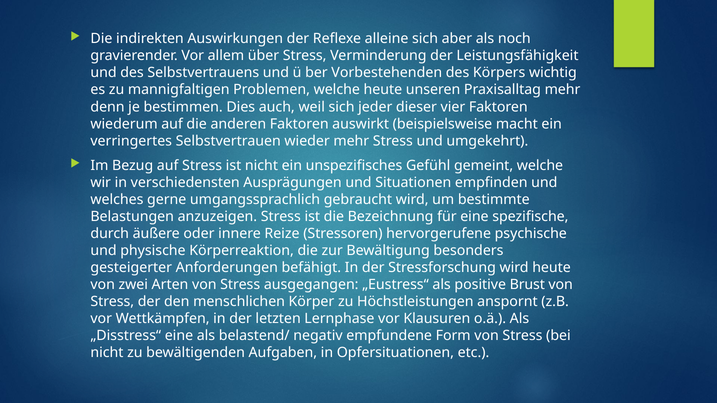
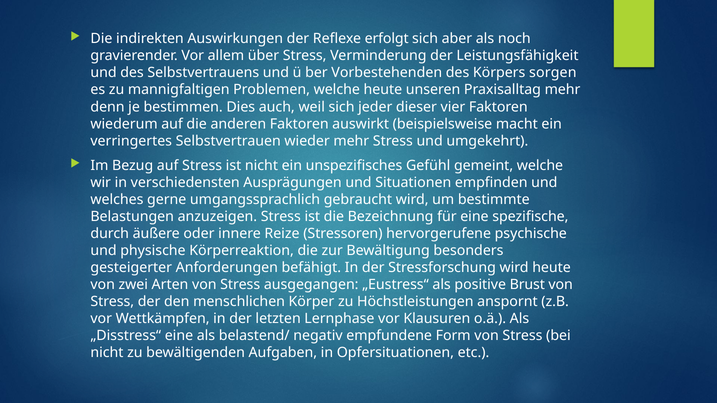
alleine: alleine -> erfolgt
wichtig: wichtig -> sorgen
